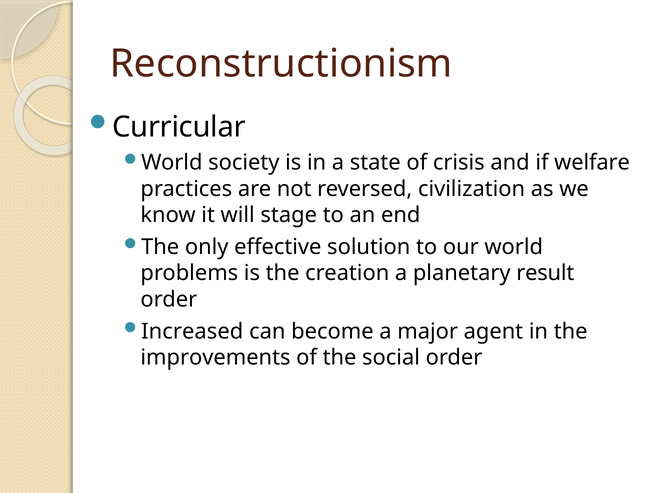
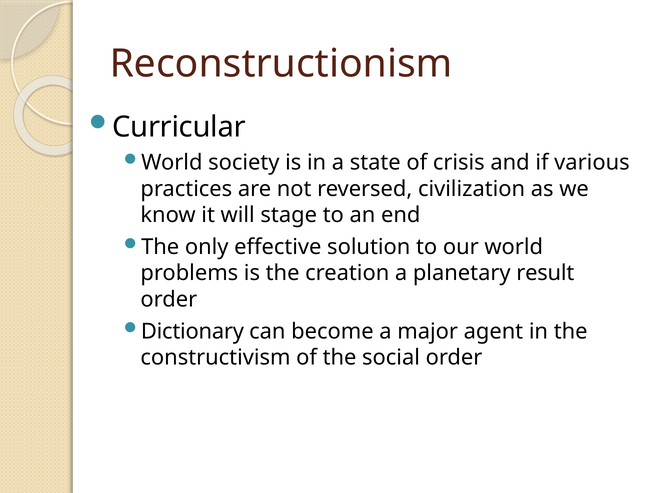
welfare: welfare -> various
Increased: Increased -> Dictionary
improvements: improvements -> constructivism
